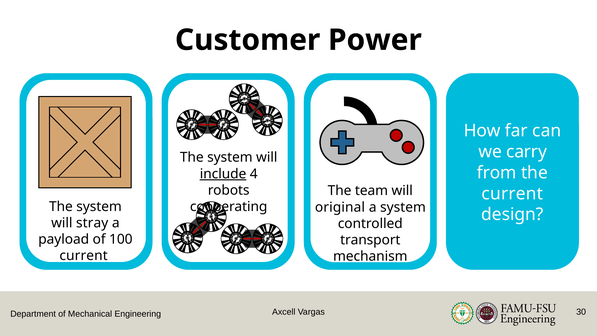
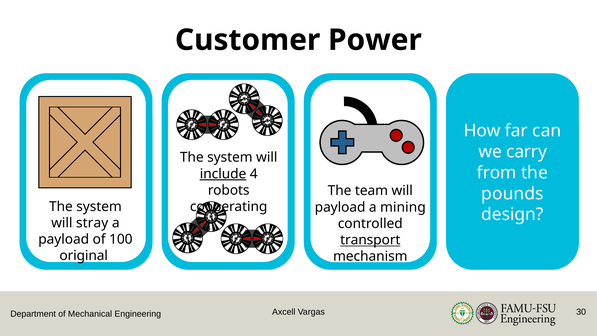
current at (512, 194): current -> pounds
original at (340, 207): original -> payload
a system: system -> mining
transport underline: none -> present
current at (84, 256): current -> original
